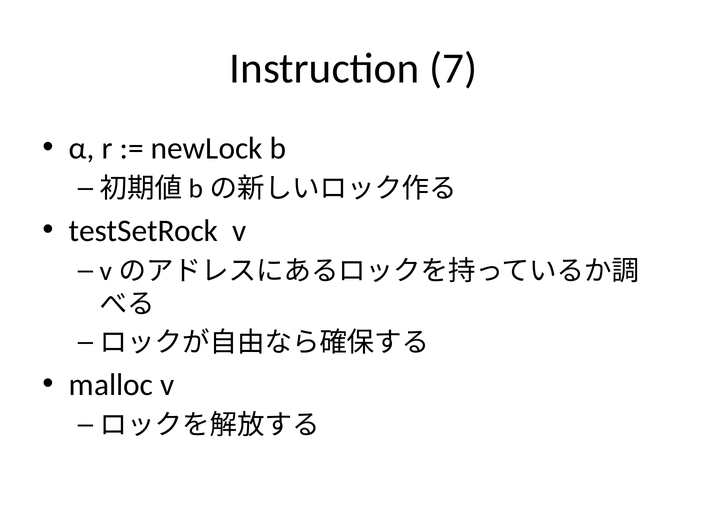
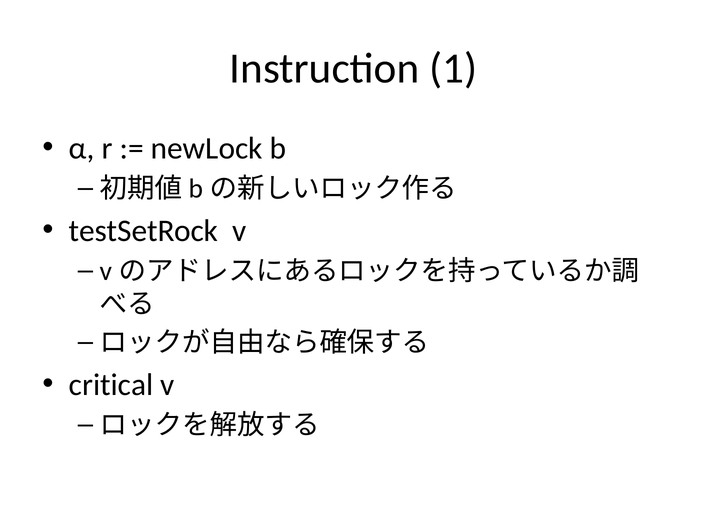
7: 7 -> 1
malloc: malloc -> critical
